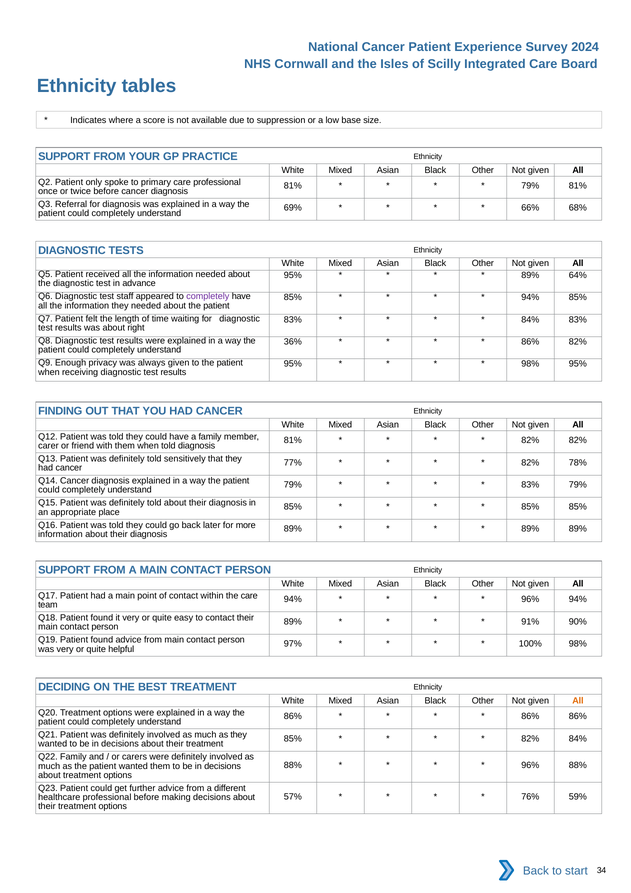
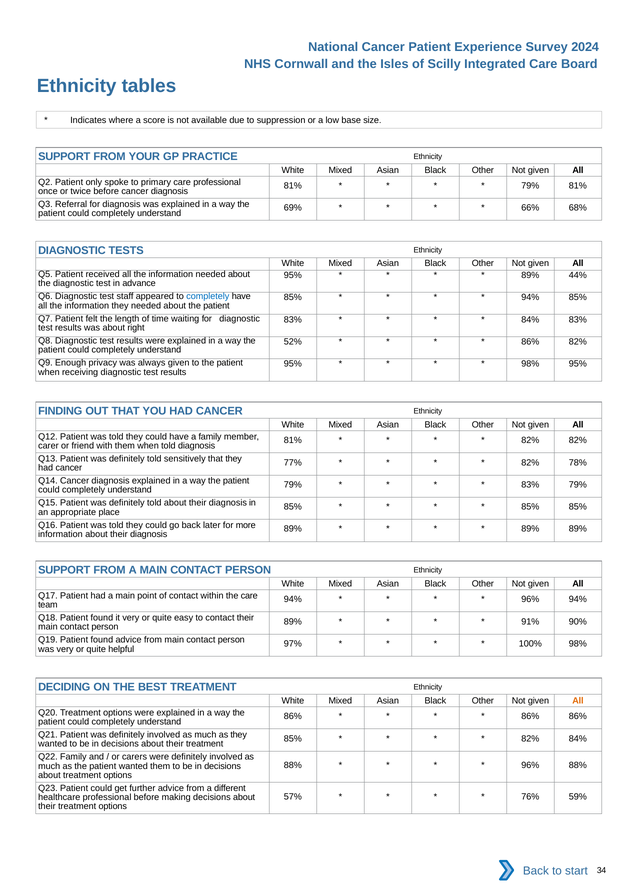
64%: 64% -> 44%
completely at (208, 297) colour: purple -> blue
36%: 36% -> 52%
